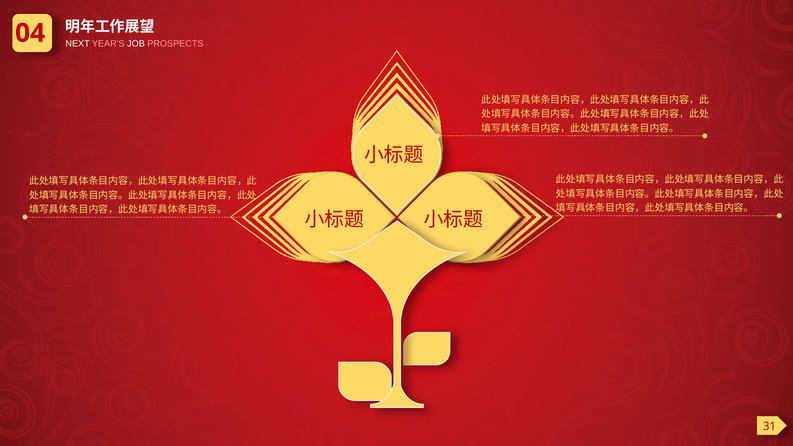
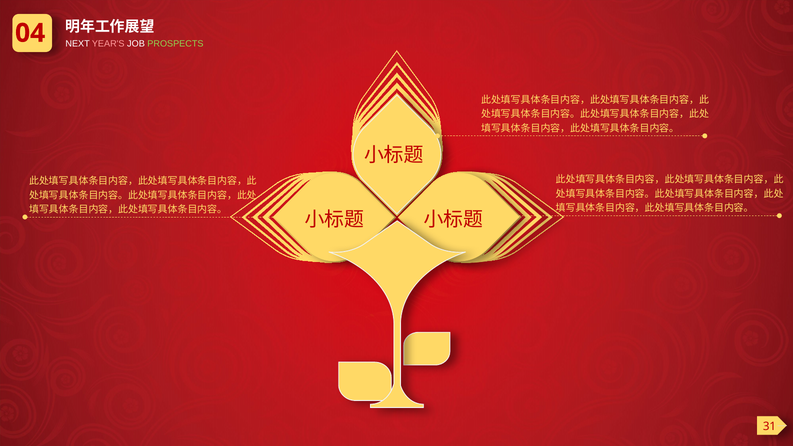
PROSPECTS colour: pink -> light green
